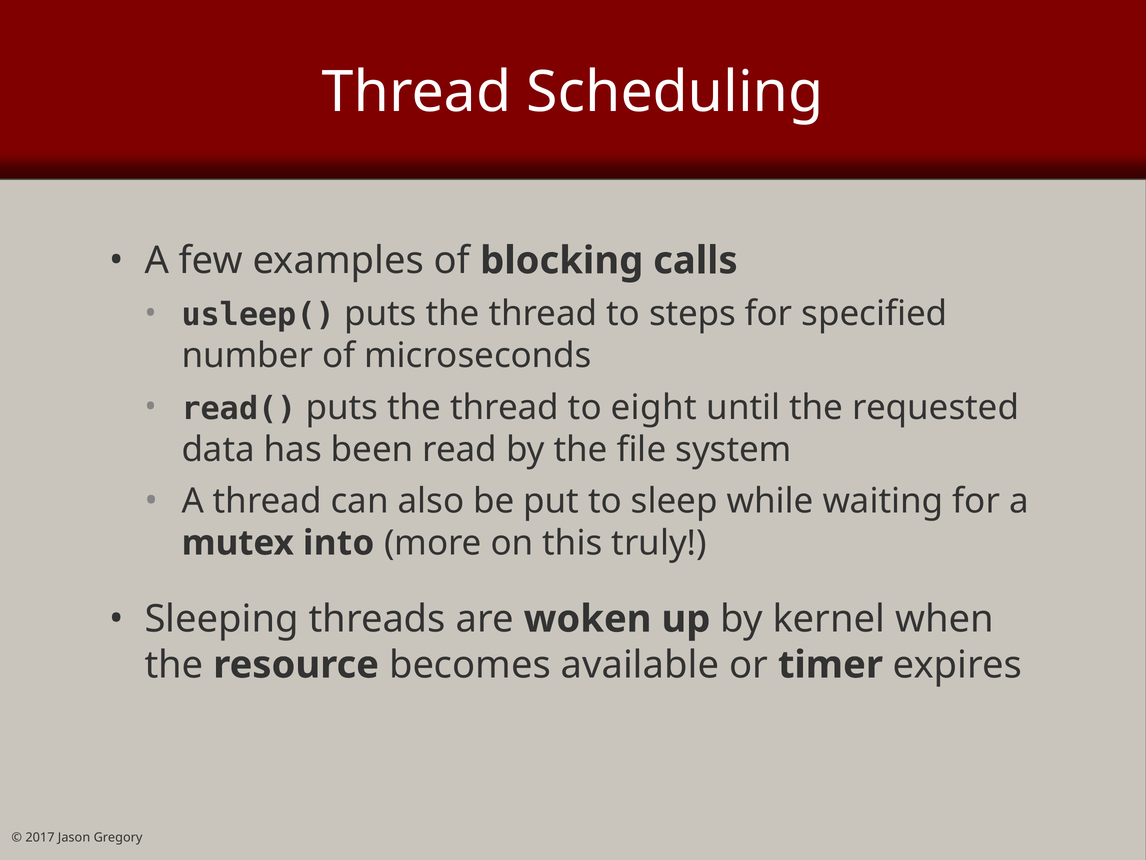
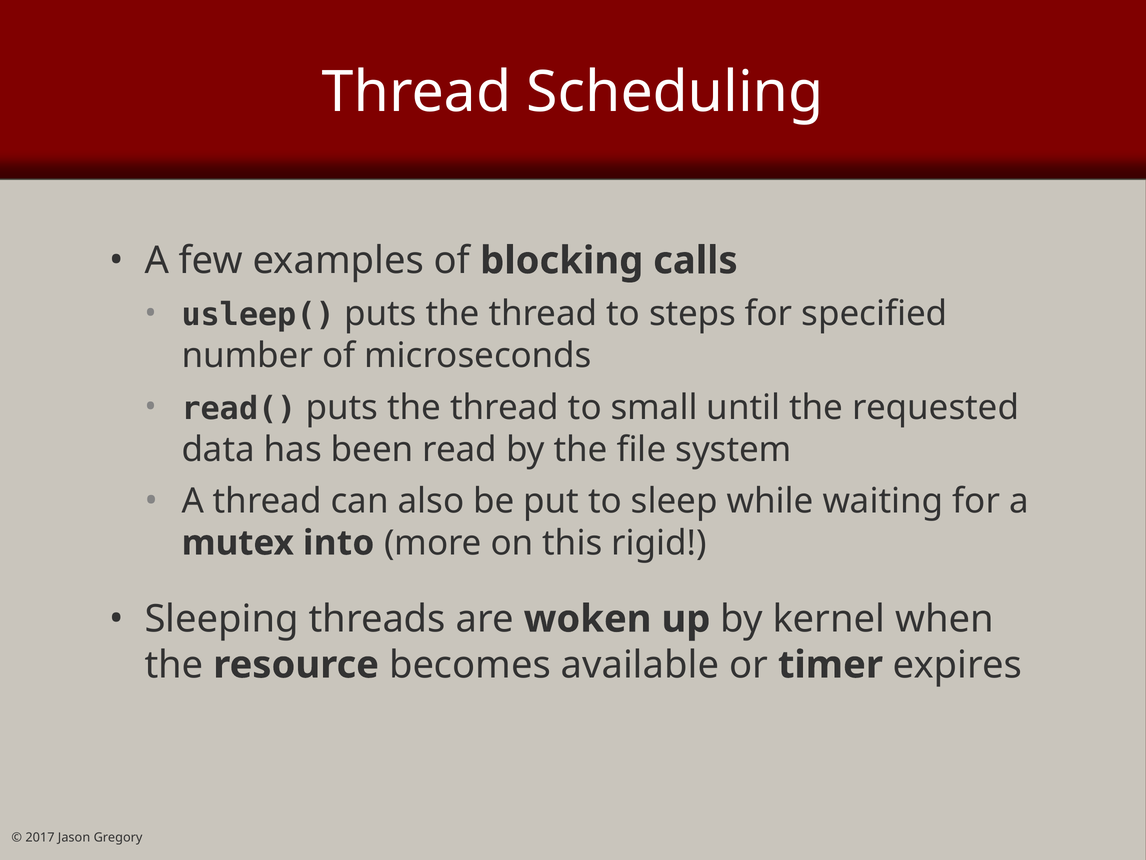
eight: eight -> small
truly: truly -> rigid
